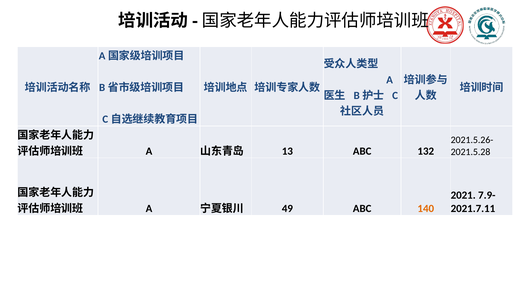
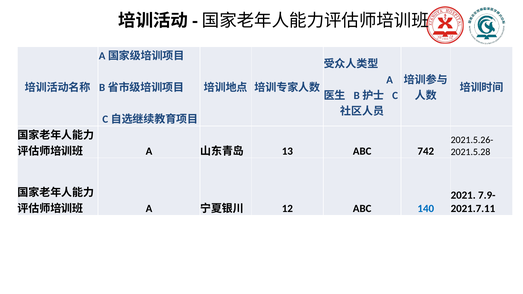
132: 132 -> 742
49: 49 -> 12
140 colour: orange -> blue
